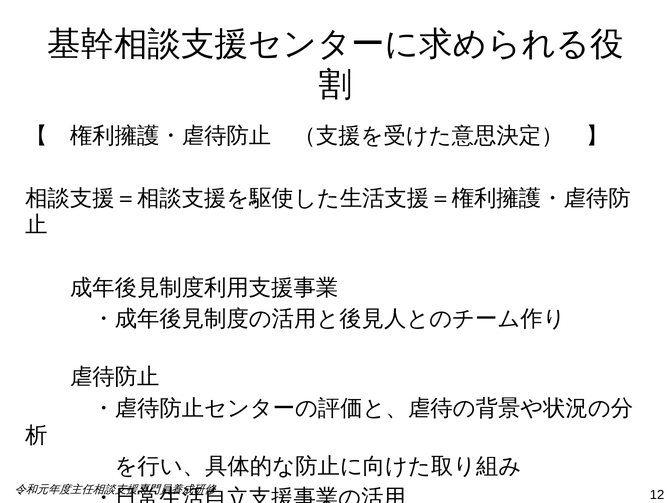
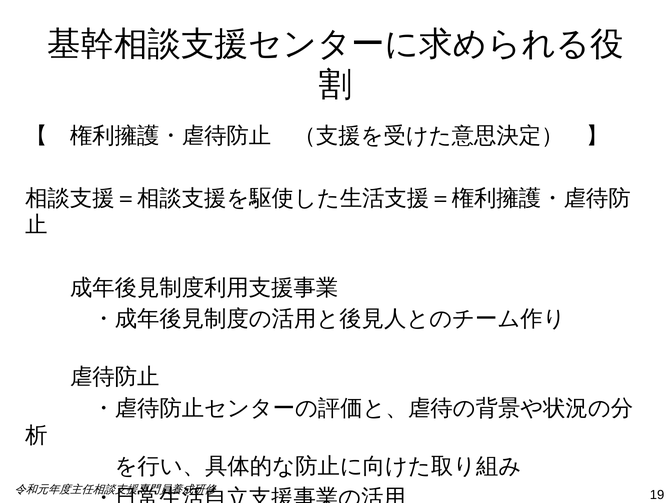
12: 12 -> 19
